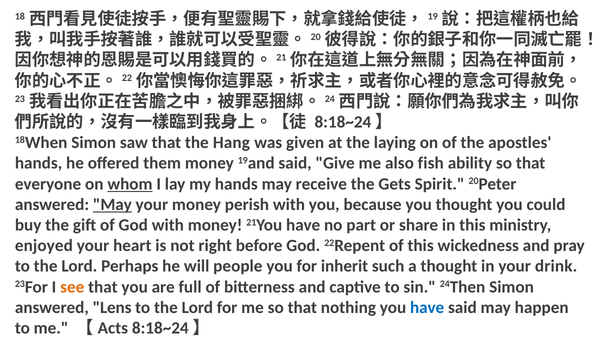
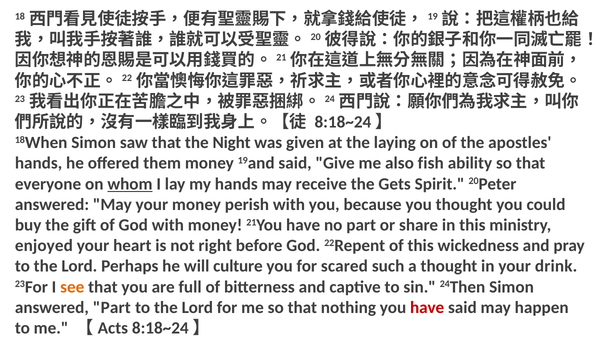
Hang: Hang -> Night
May at (112, 205) underline: present -> none
people: people -> culture
inherit: inherit -> scared
answered Lens: Lens -> Part
have at (427, 308) colour: blue -> red
